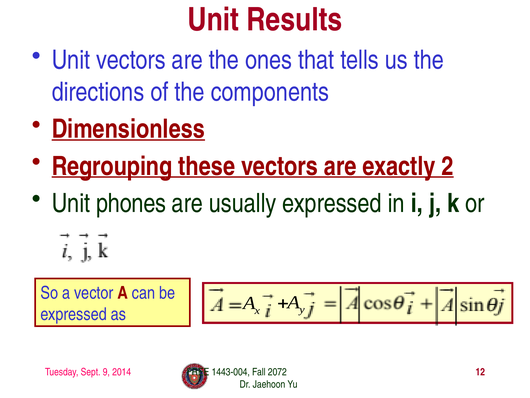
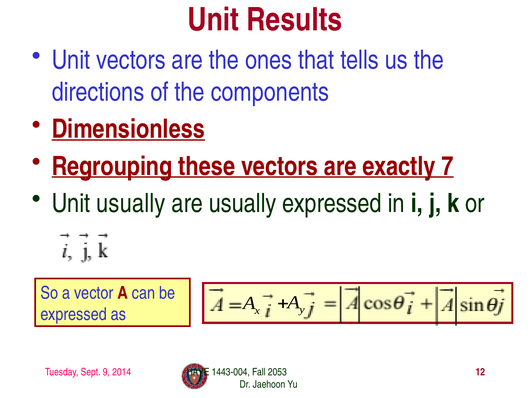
2: 2 -> 7
Unit phones: phones -> usually
FREE: FREE -> HAVE
2072: 2072 -> 2053
